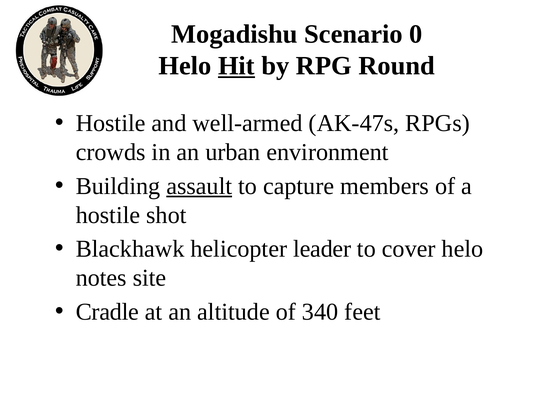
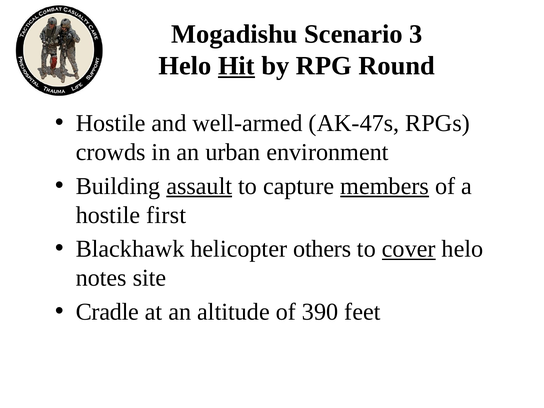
0: 0 -> 3
members underline: none -> present
shot: shot -> first
leader: leader -> others
cover underline: none -> present
340: 340 -> 390
